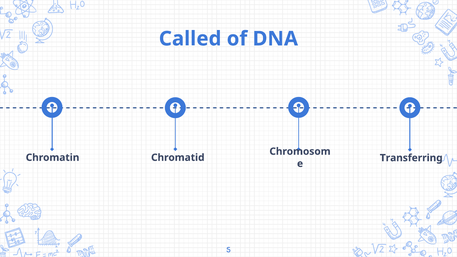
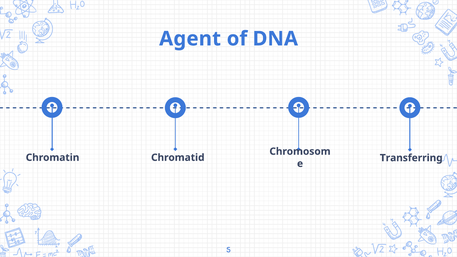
Called: Called -> Agent
